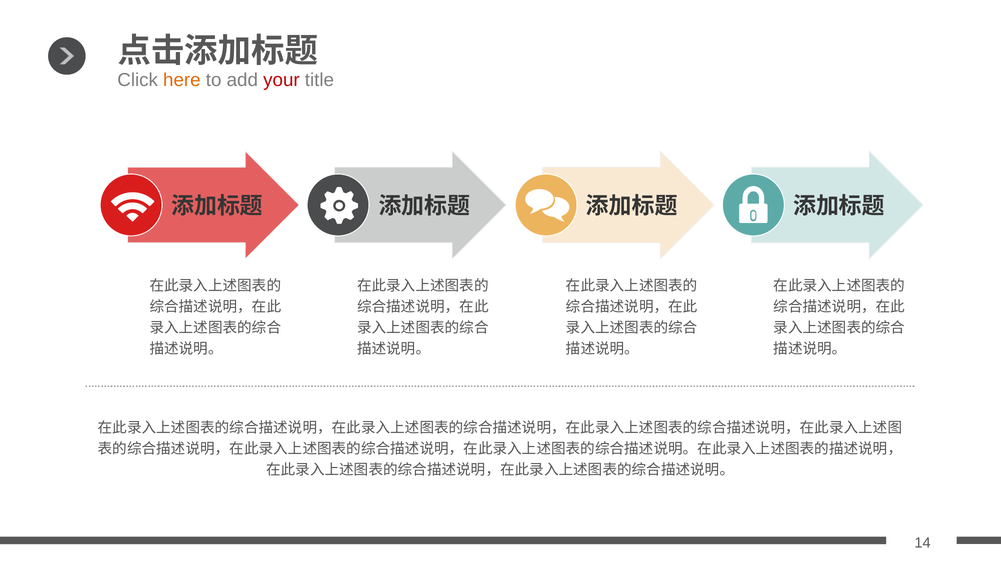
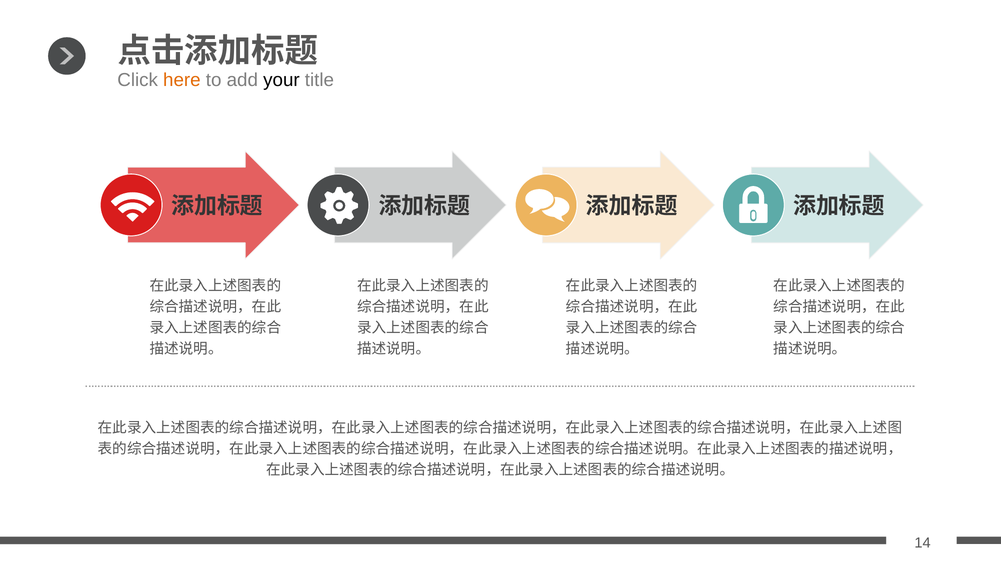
your colour: red -> black
